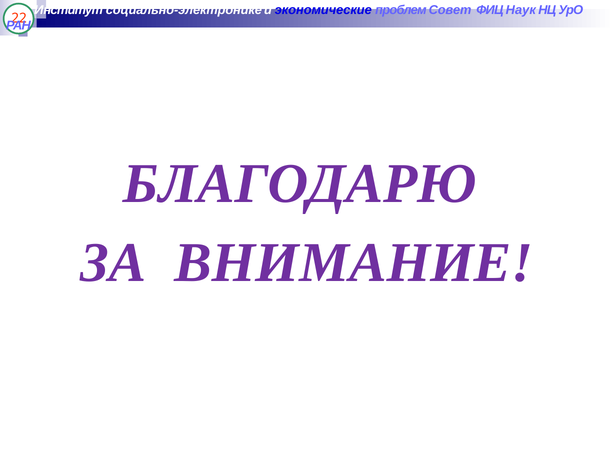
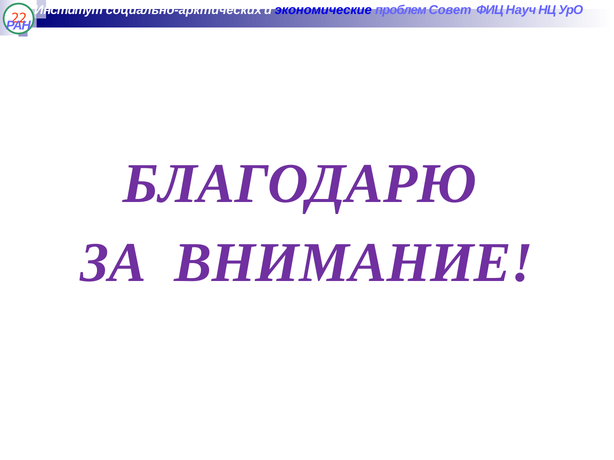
социально-электронике: социально-электронике -> социально-арктических
Наук: Наук -> Науч
